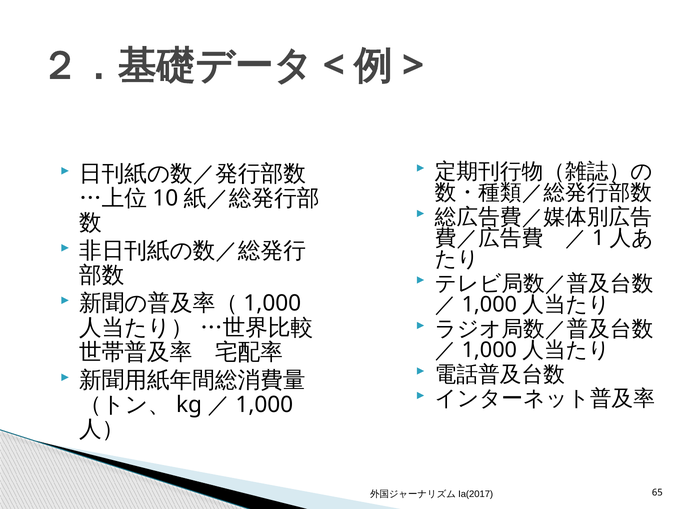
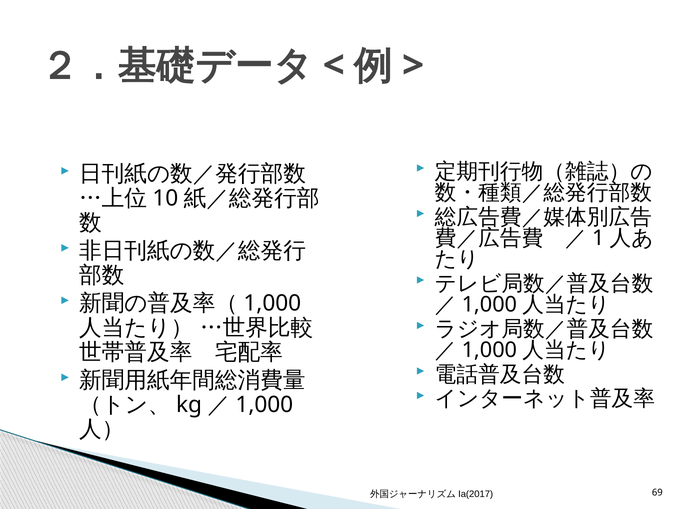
65: 65 -> 69
